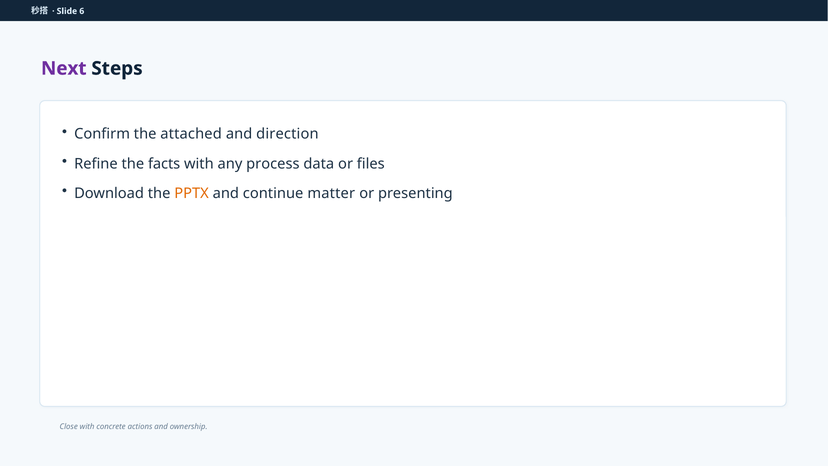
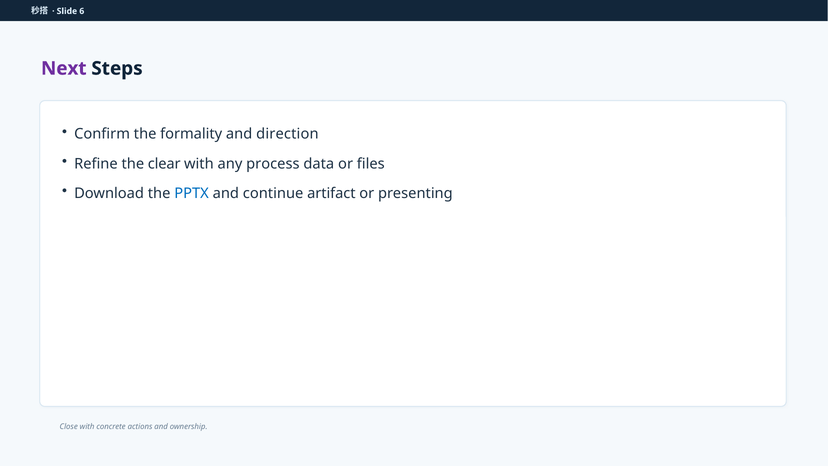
attached: attached -> formality
facts: facts -> clear
PPTX colour: orange -> blue
matter: matter -> artifact
